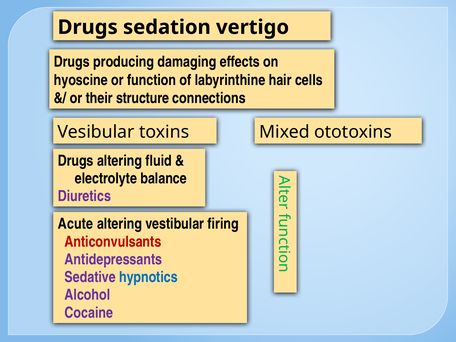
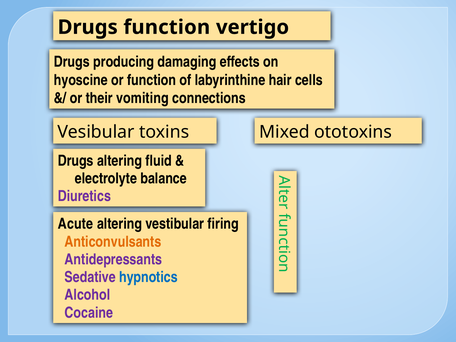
Drugs sedation: sedation -> function
structure: structure -> vomiting
Anticonvulsants colour: red -> orange
